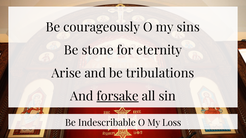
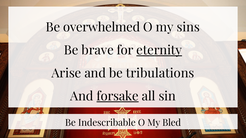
courageously: courageously -> overwhelmed
stone: stone -> brave
eternity underline: none -> present
Loss: Loss -> Bled
